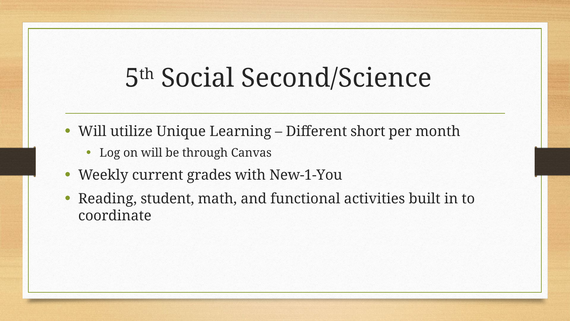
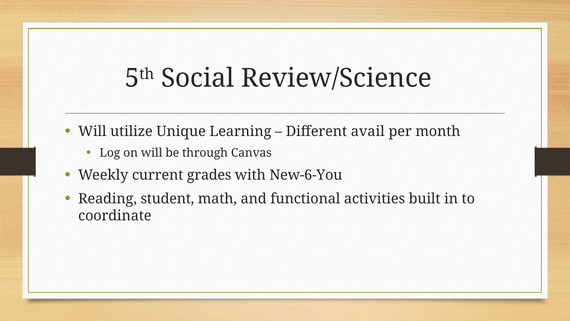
Second/Science: Second/Science -> Review/Science
short: short -> avail
New-1-You: New-1-You -> New-6-You
